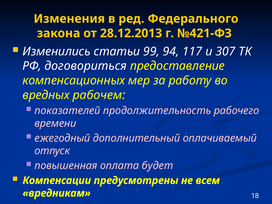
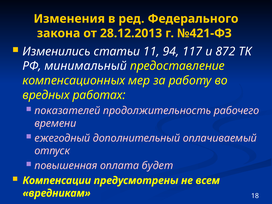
99: 99 -> 11
307: 307 -> 872
договориться: договориться -> минимальный
рабочем: рабочем -> работах
